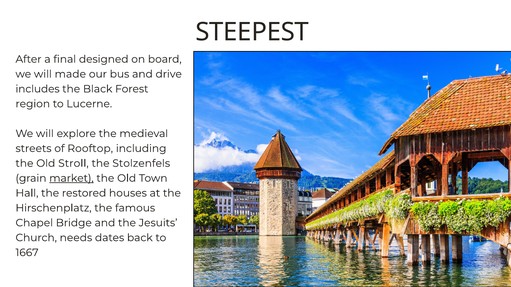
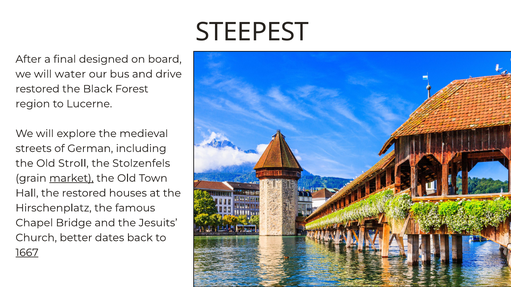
made: made -> water
includes at (38, 89): includes -> restored
Rooftop: Rooftop -> German
needs: needs -> better
1667 underline: none -> present
